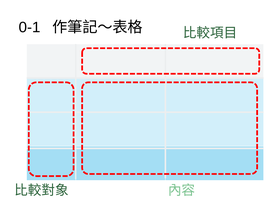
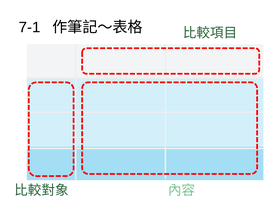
0-1: 0-1 -> 7-1
